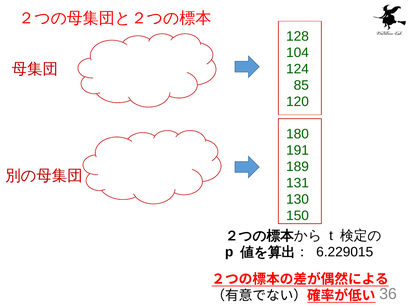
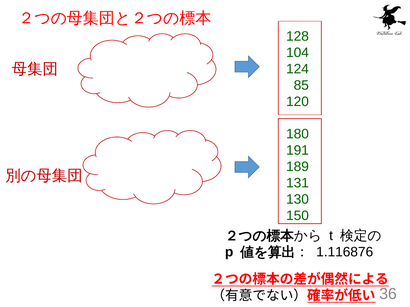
6.229015: 6.229015 -> 1.116876
